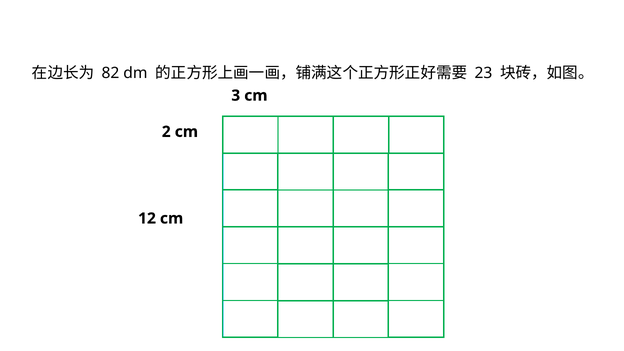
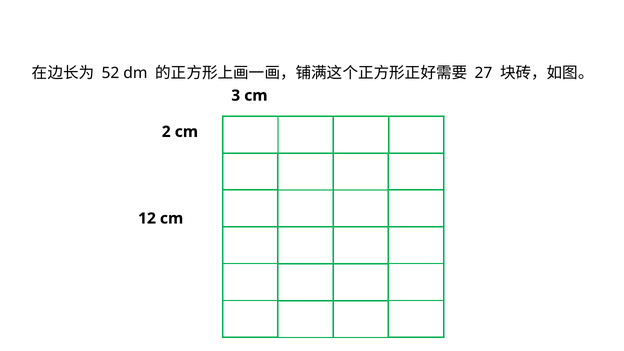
82: 82 -> 52
23: 23 -> 27
